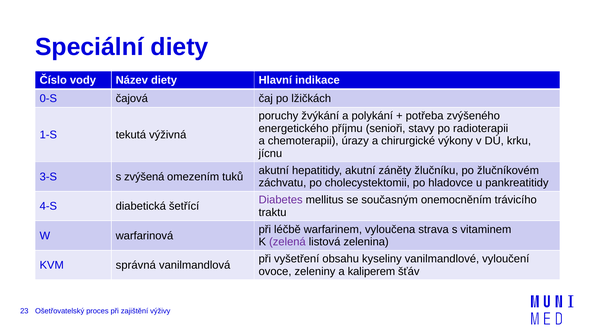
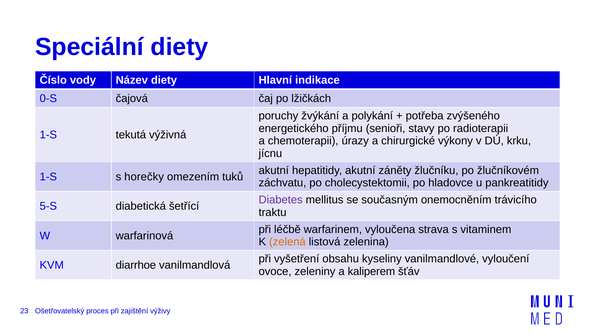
3-S at (48, 177): 3-S -> 1-S
zvýšená: zvýšená -> horečky
4-S: 4-S -> 5-S
zelená colour: purple -> orange
správná: správná -> diarrhoe
